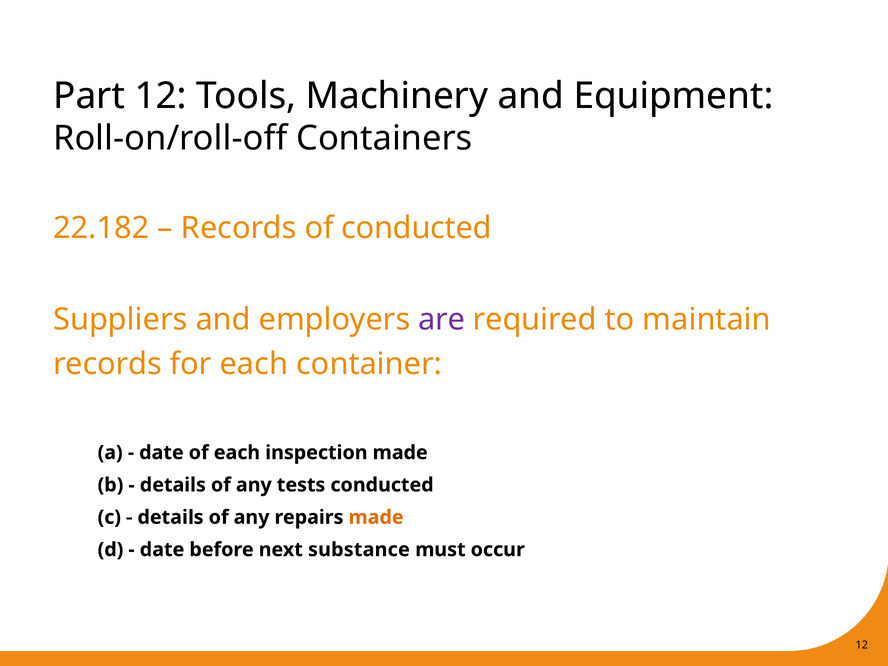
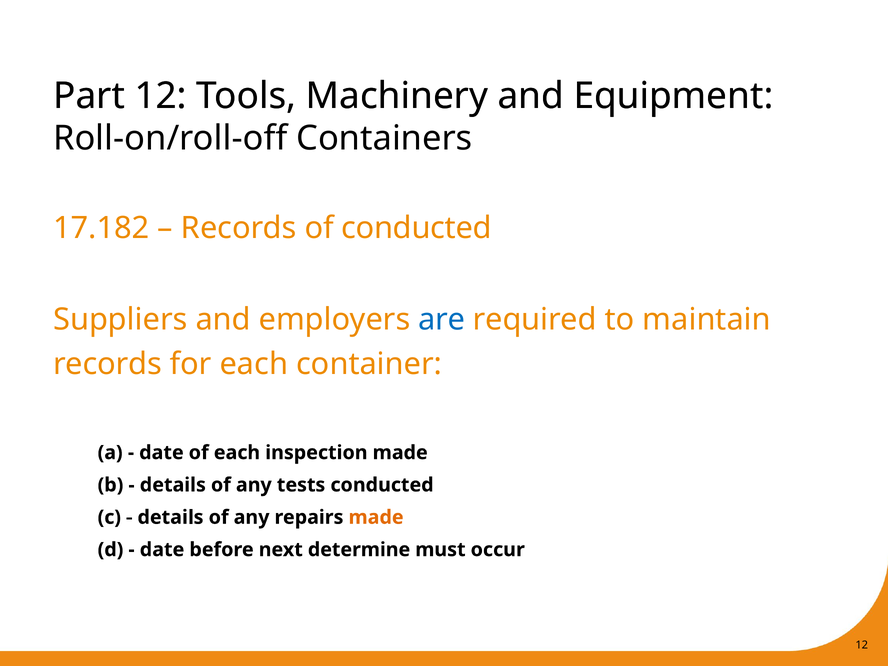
22.182: 22.182 -> 17.182
are colour: purple -> blue
substance: substance -> determine
